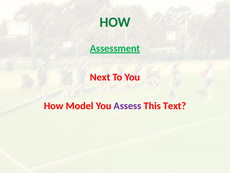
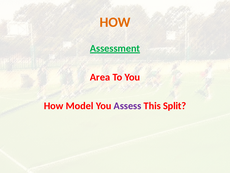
HOW at (115, 22) colour: green -> orange
Next: Next -> Area
Text: Text -> Split
